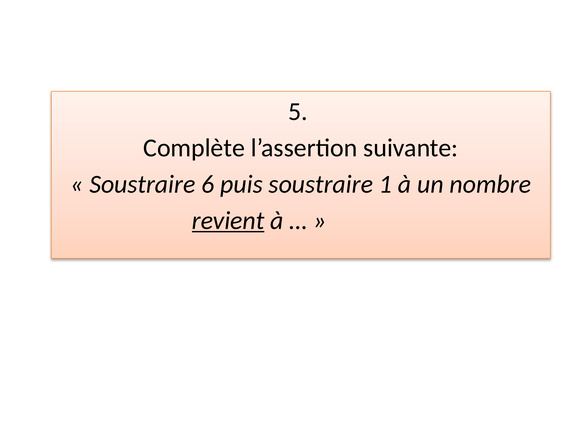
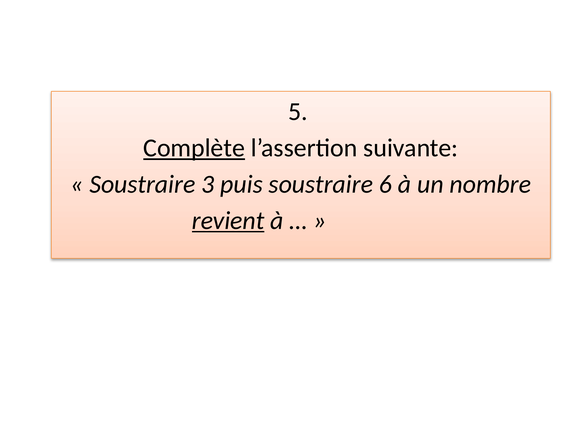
Complète underline: none -> present
6: 6 -> 3
1: 1 -> 6
